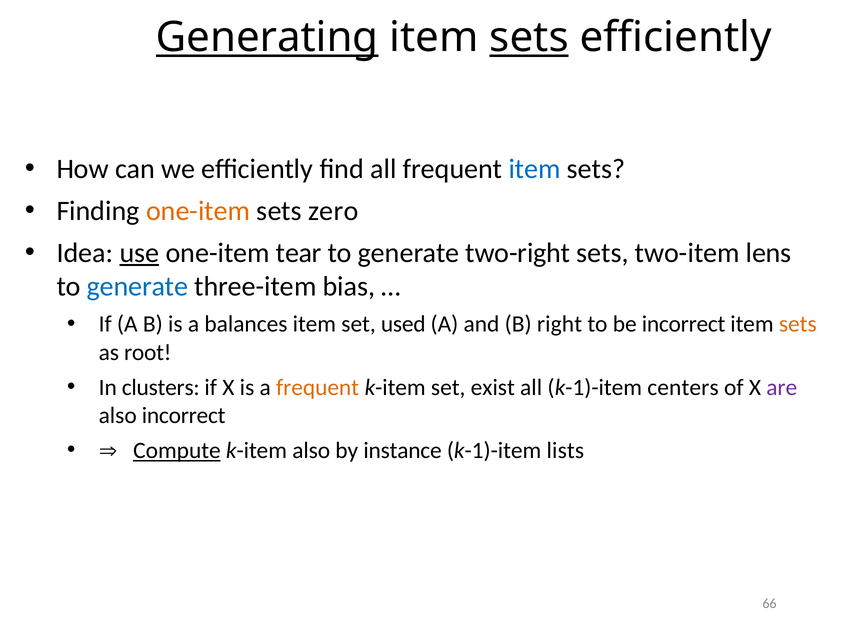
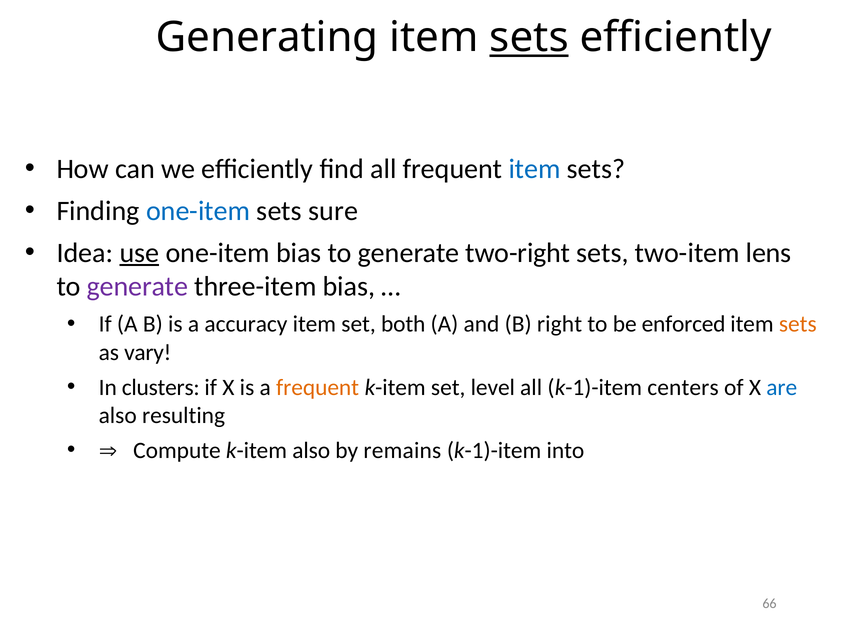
Generating underline: present -> none
one-item at (198, 211) colour: orange -> blue
zero: zero -> sure
one-item tear: tear -> bias
generate at (137, 287) colour: blue -> purple
balances: balances -> accuracy
used: used -> both
be incorrect: incorrect -> enforced
root: root -> vary
exist: exist -> level
are colour: purple -> blue
also incorrect: incorrect -> resulting
Compute underline: present -> none
instance: instance -> remains
lists: lists -> into
